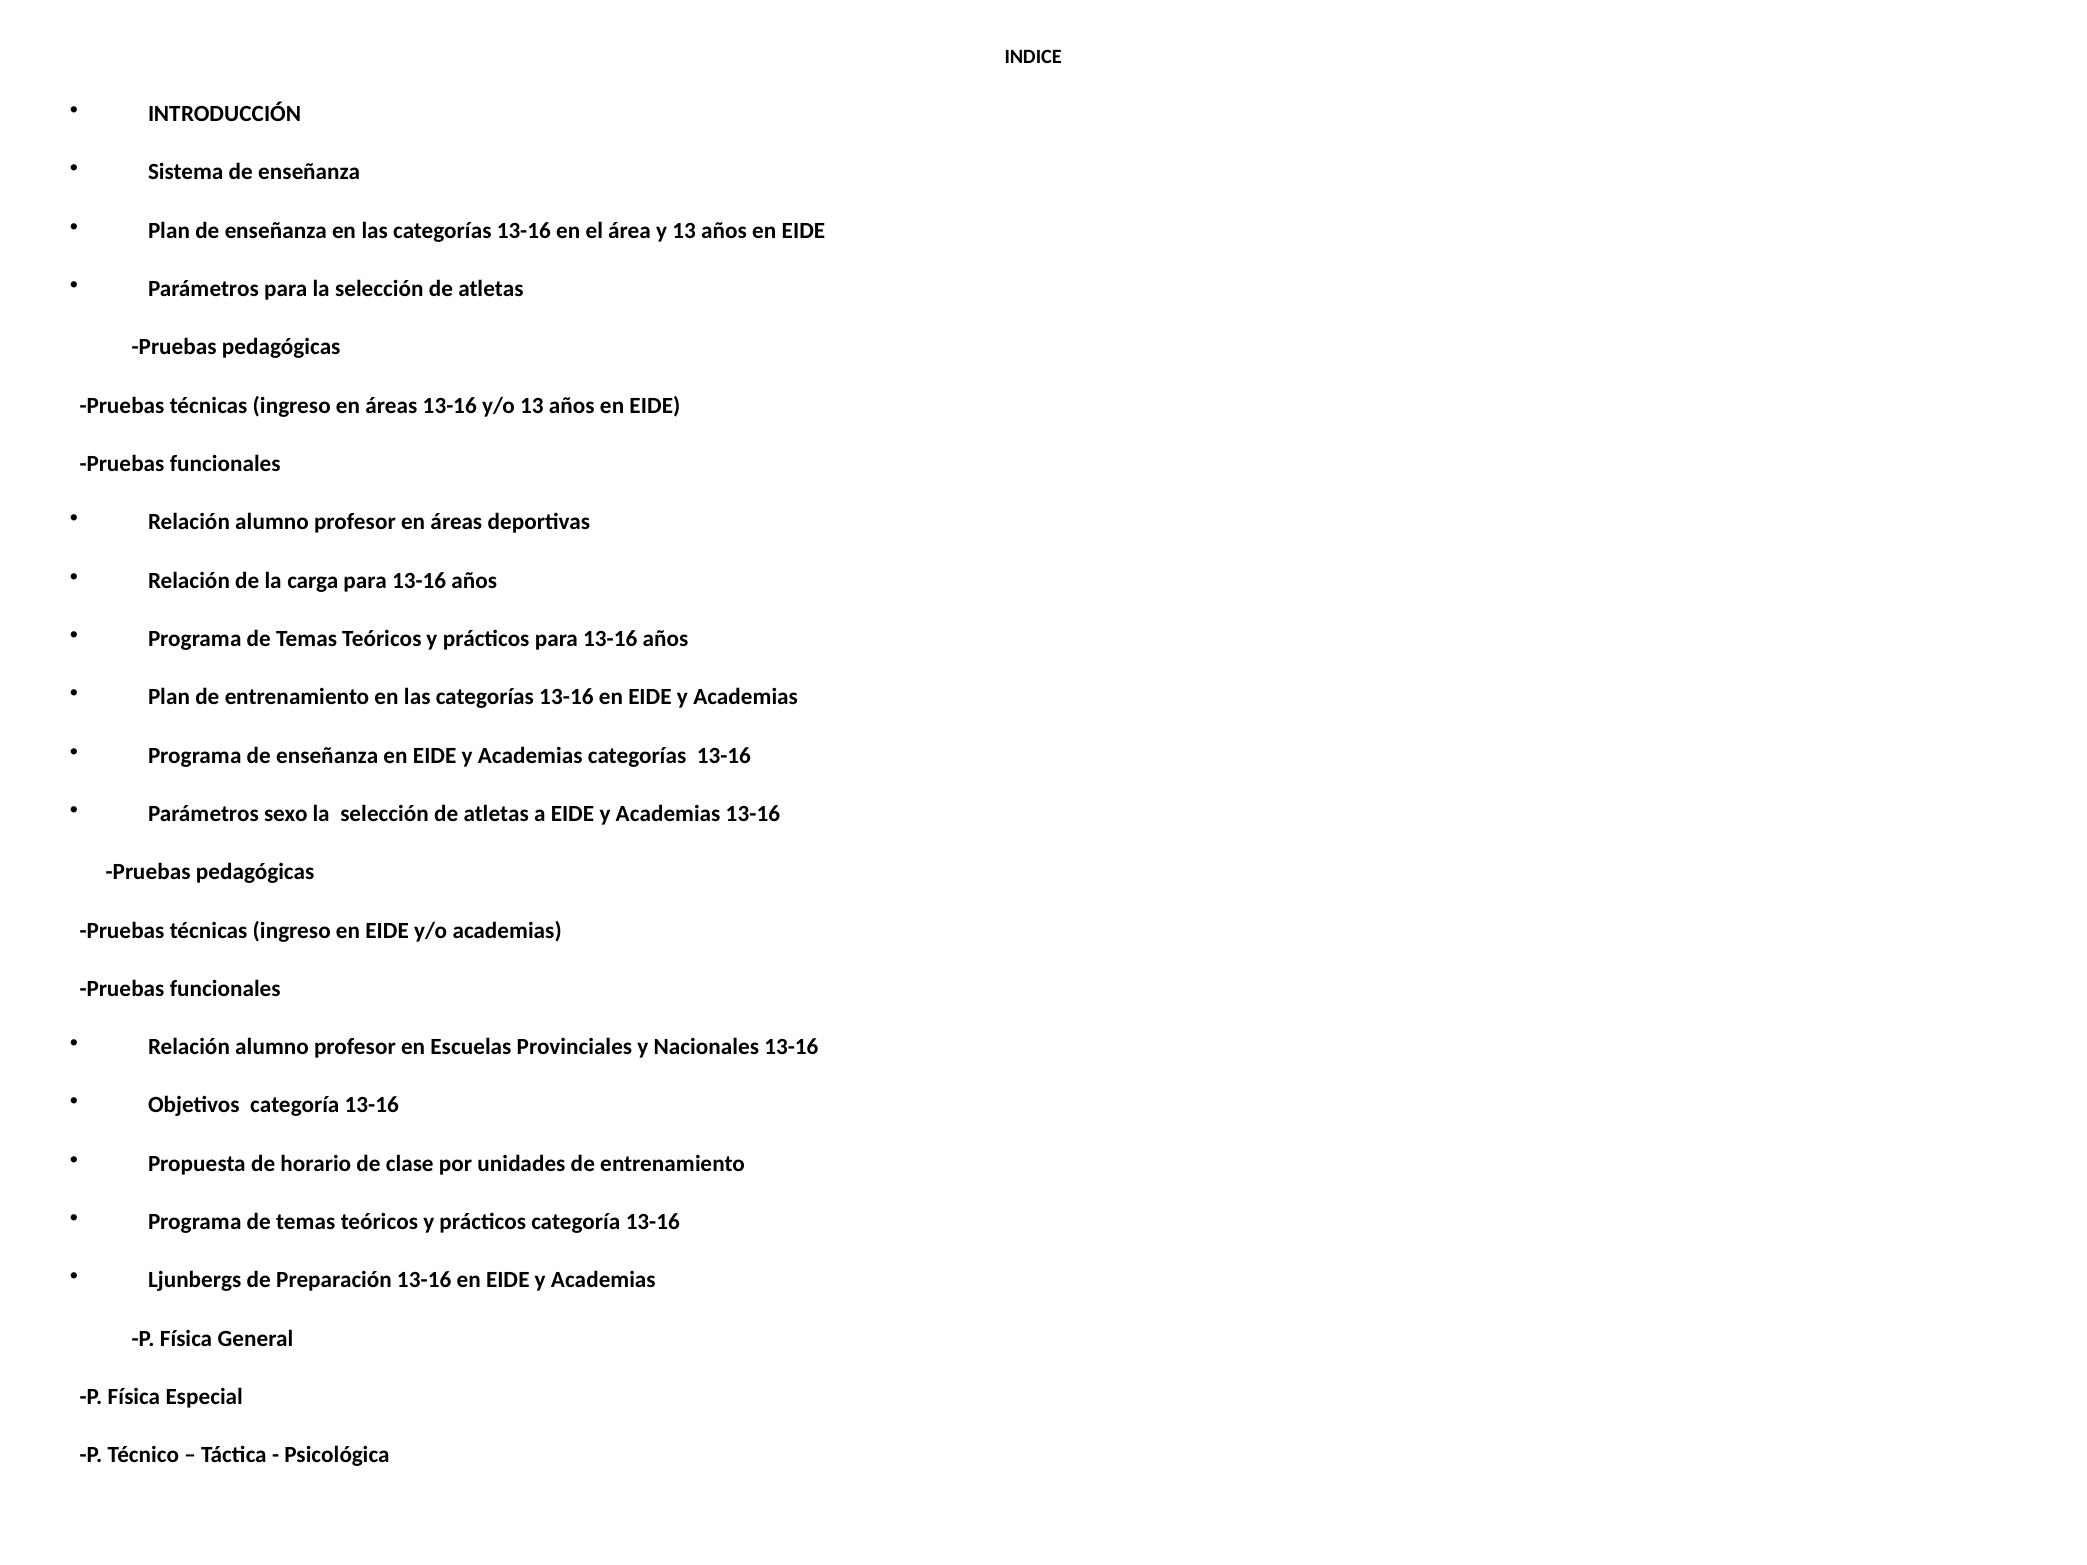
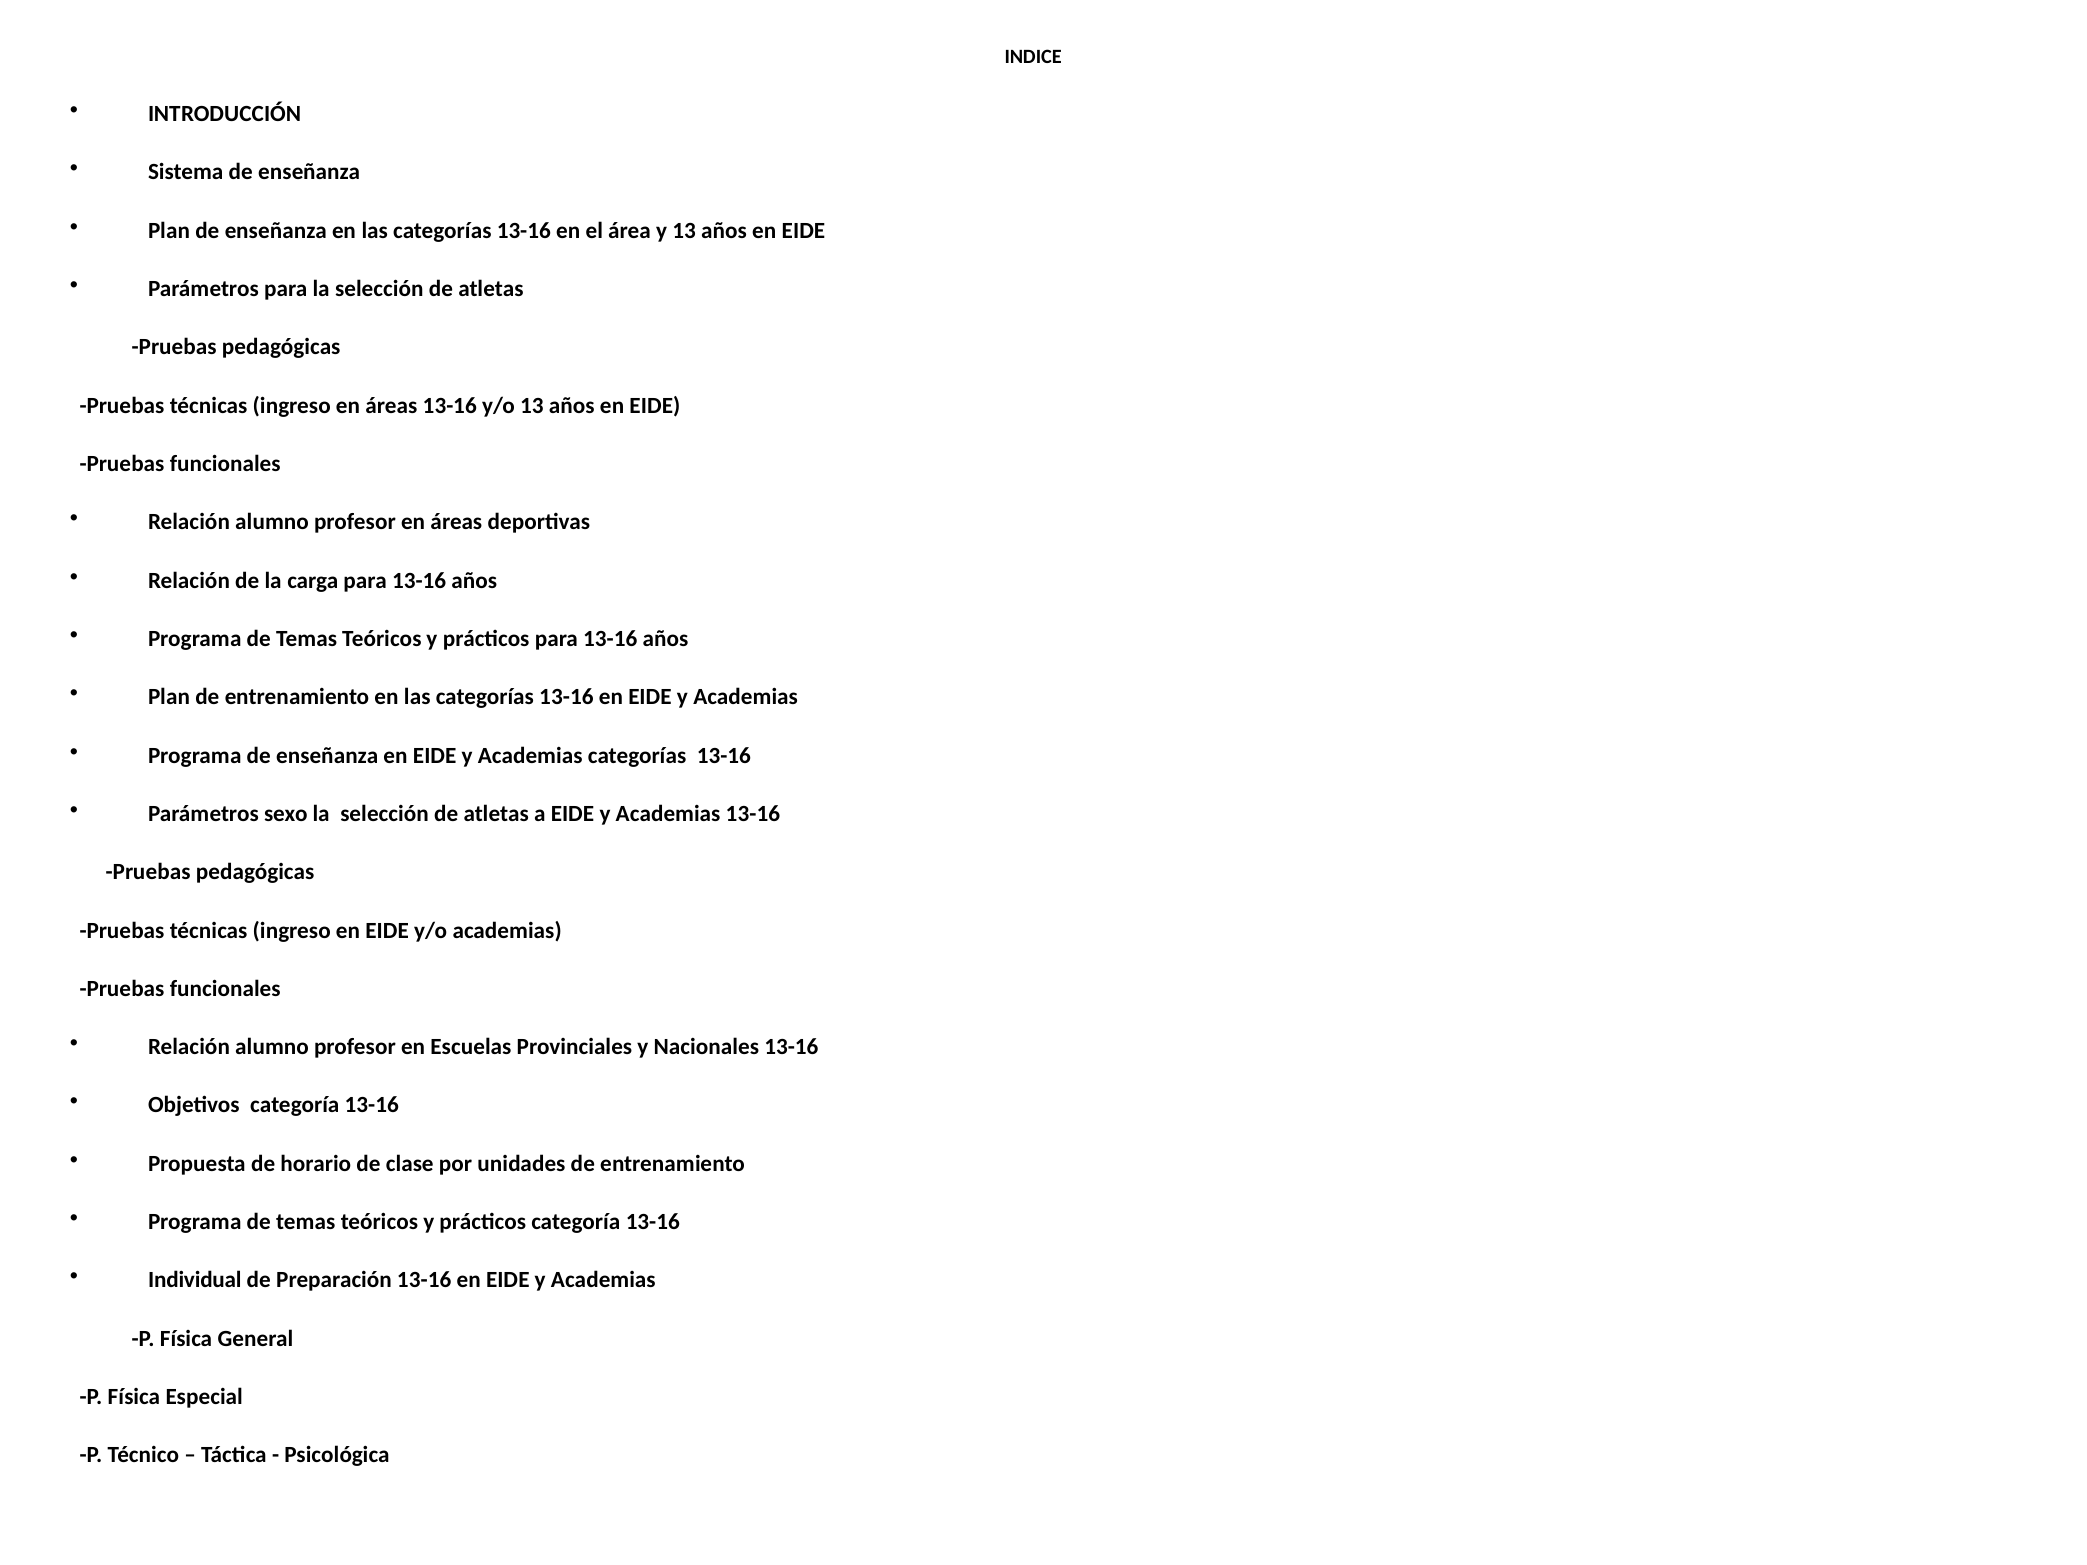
Ljunbergs: Ljunbergs -> Individual
